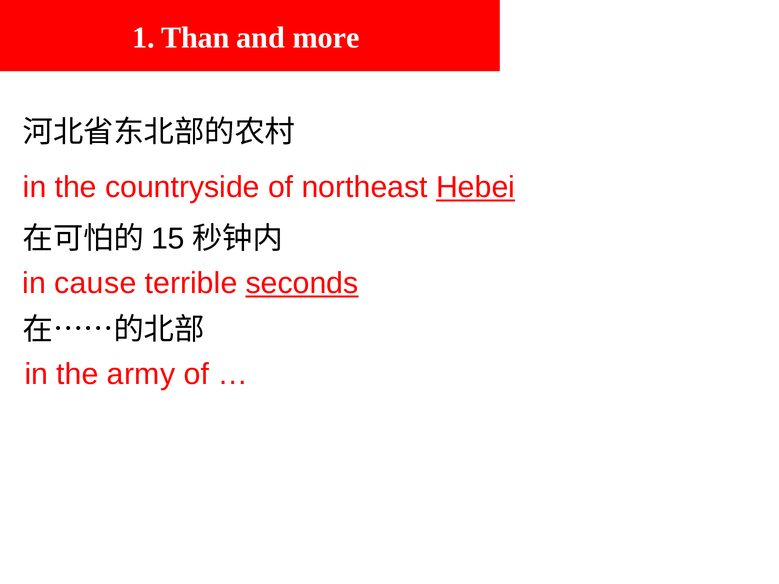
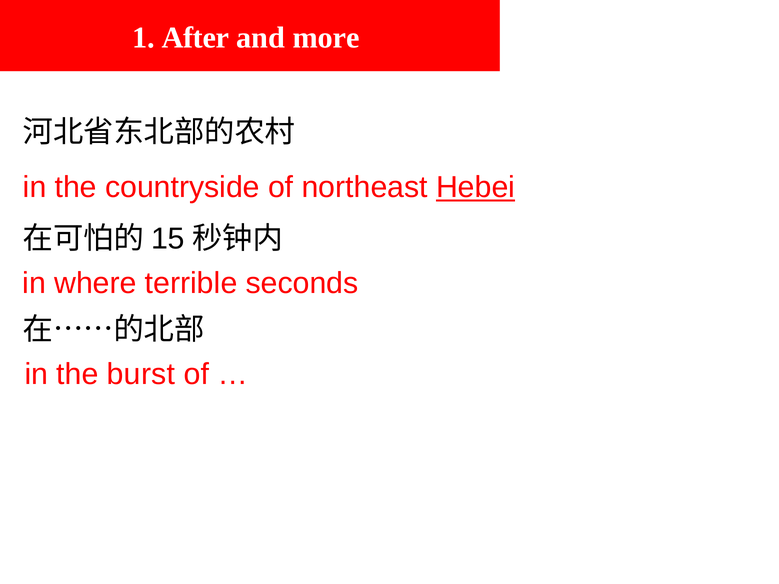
Than: Than -> After
cause: cause -> where
seconds underline: present -> none
army: army -> burst
